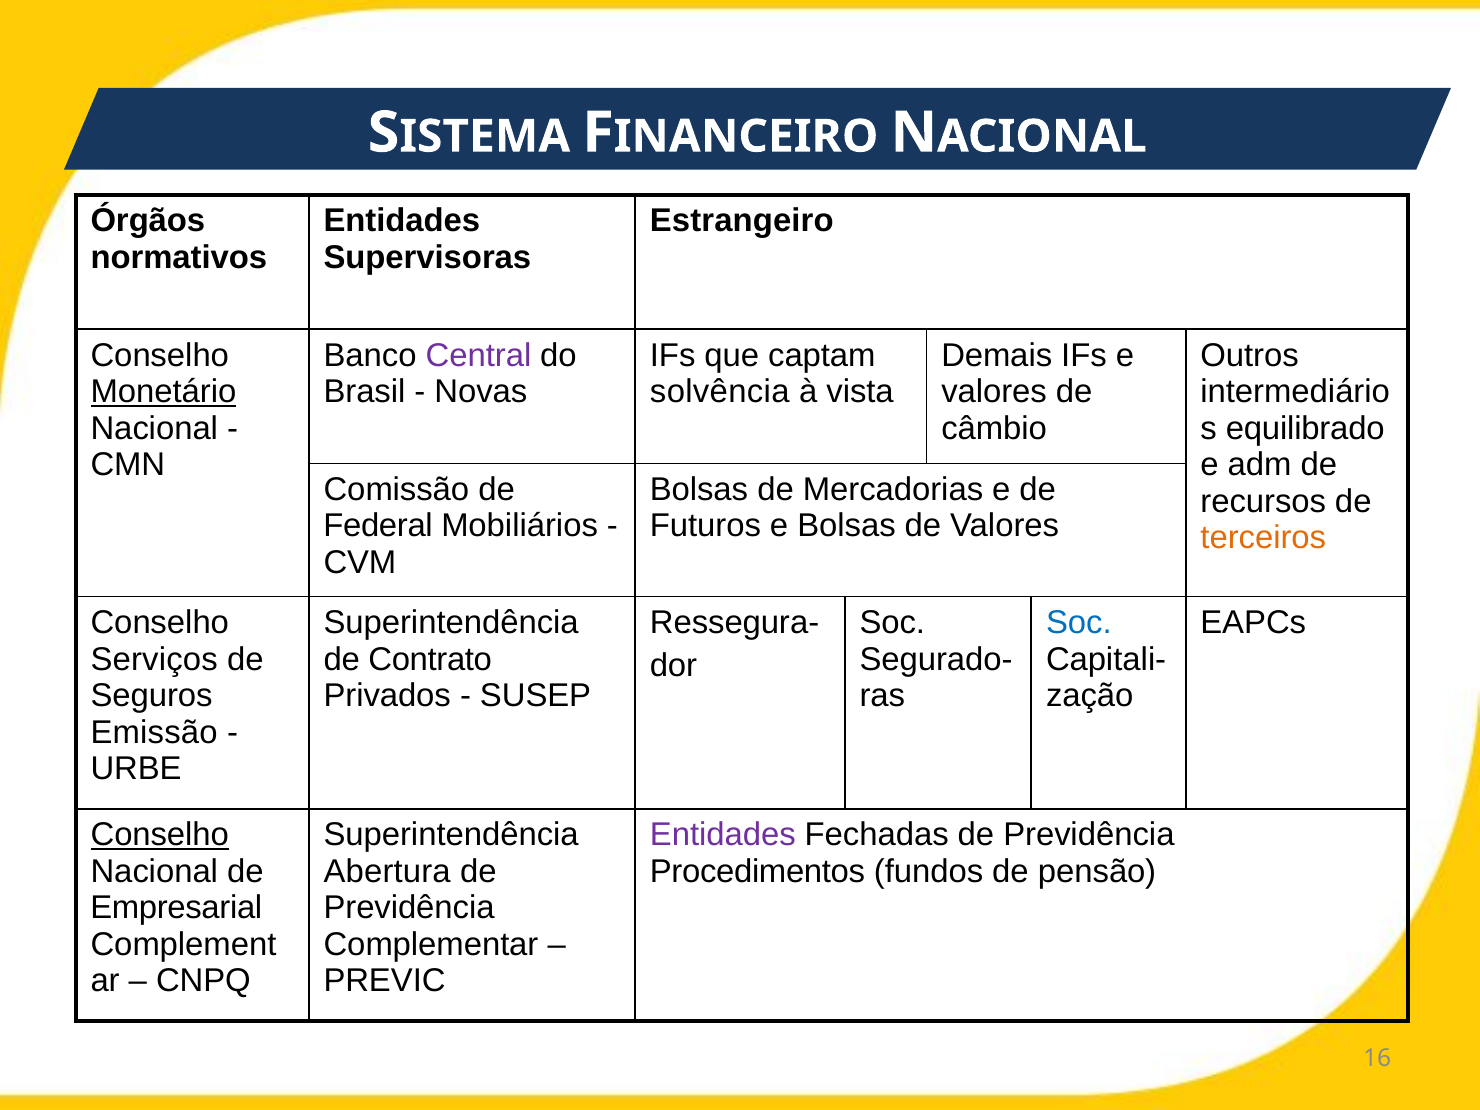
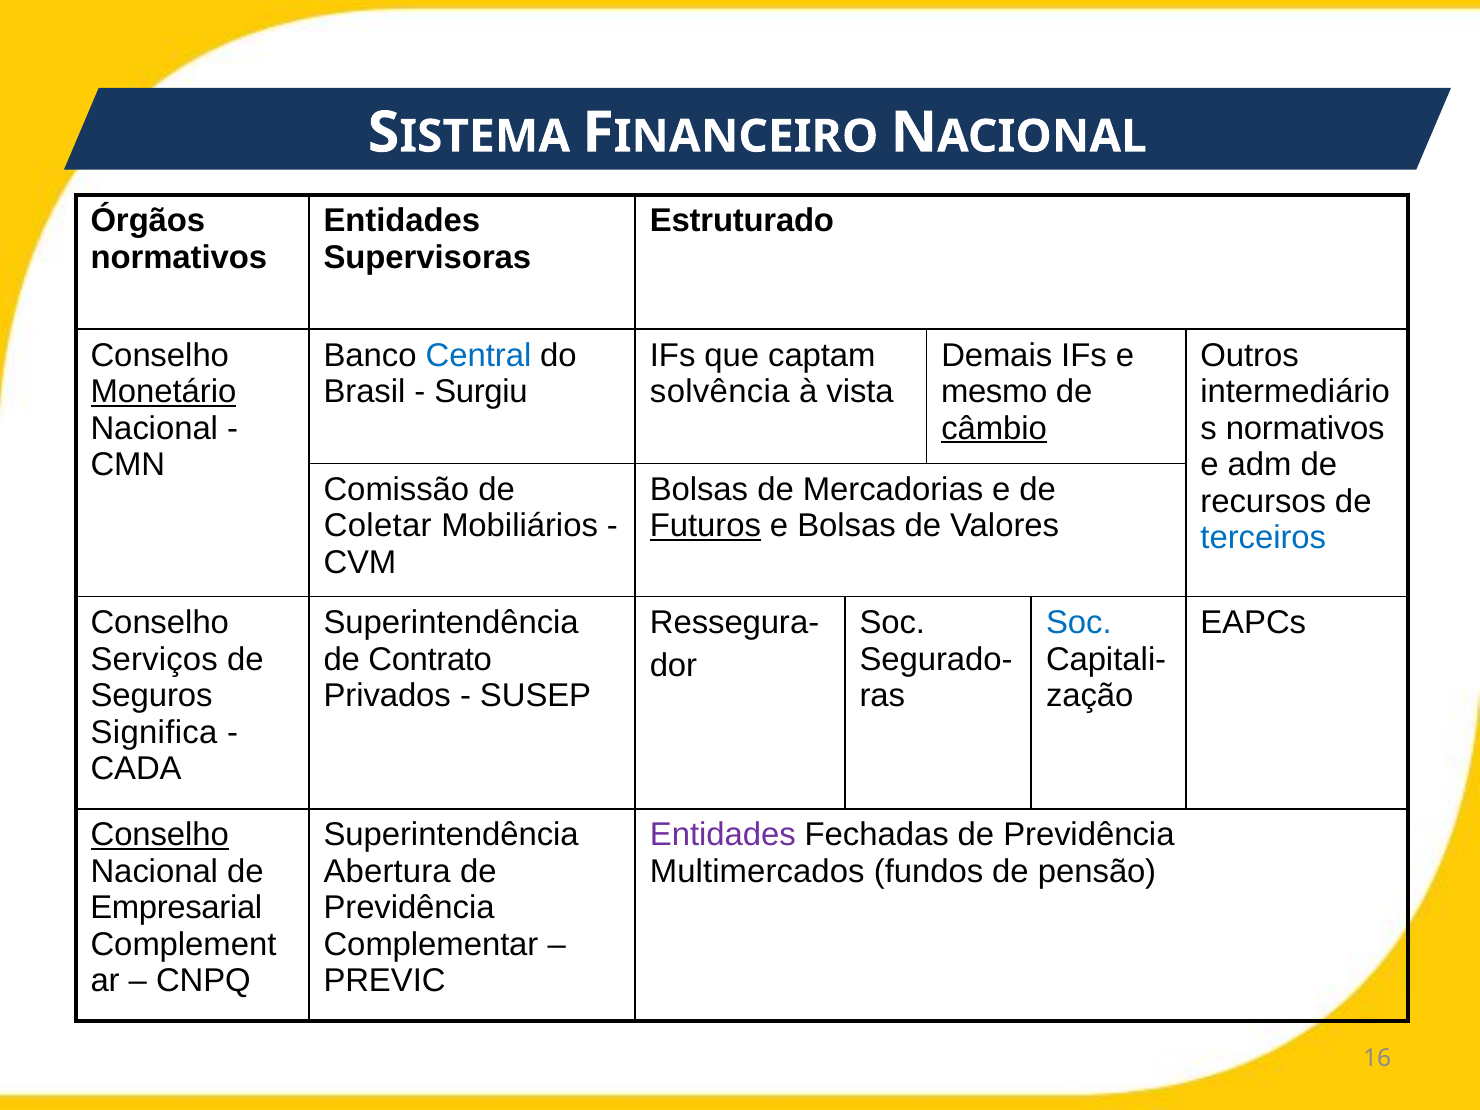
Estrangeiro: Estrangeiro -> Estruturado
Central colour: purple -> blue
Novas: Novas -> Surgiu
valores at (994, 392): valores -> mesmo
câmbio underline: none -> present
equilibrado at (1305, 428): equilibrado -> normativos
Federal: Federal -> Coletar
Futuros underline: none -> present
terceiros colour: orange -> blue
Emissão: Emissão -> Significa
URBE: URBE -> CADA
Procedimentos: Procedimentos -> Multimercados
